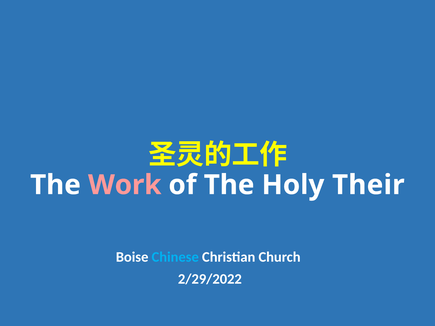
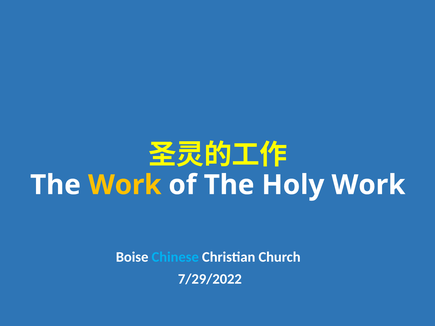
Work at (125, 185) colour: pink -> yellow
Holy Their: Their -> Work
2/29/2022: 2/29/2022 -> 7/29/2022
